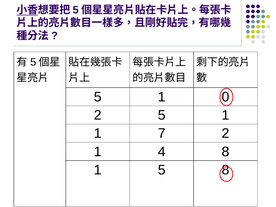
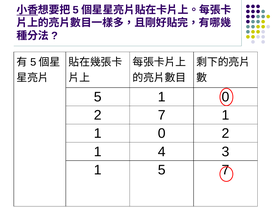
2 5: 5 -> 7
7 at (162, 133): 7 -> 0
4 8: 8 -> 3
5 8: 8 -> 7
